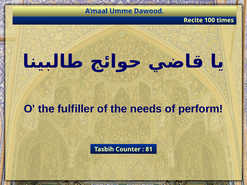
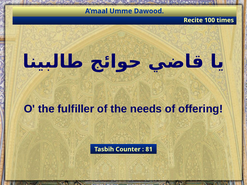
perform: perform -> offering
